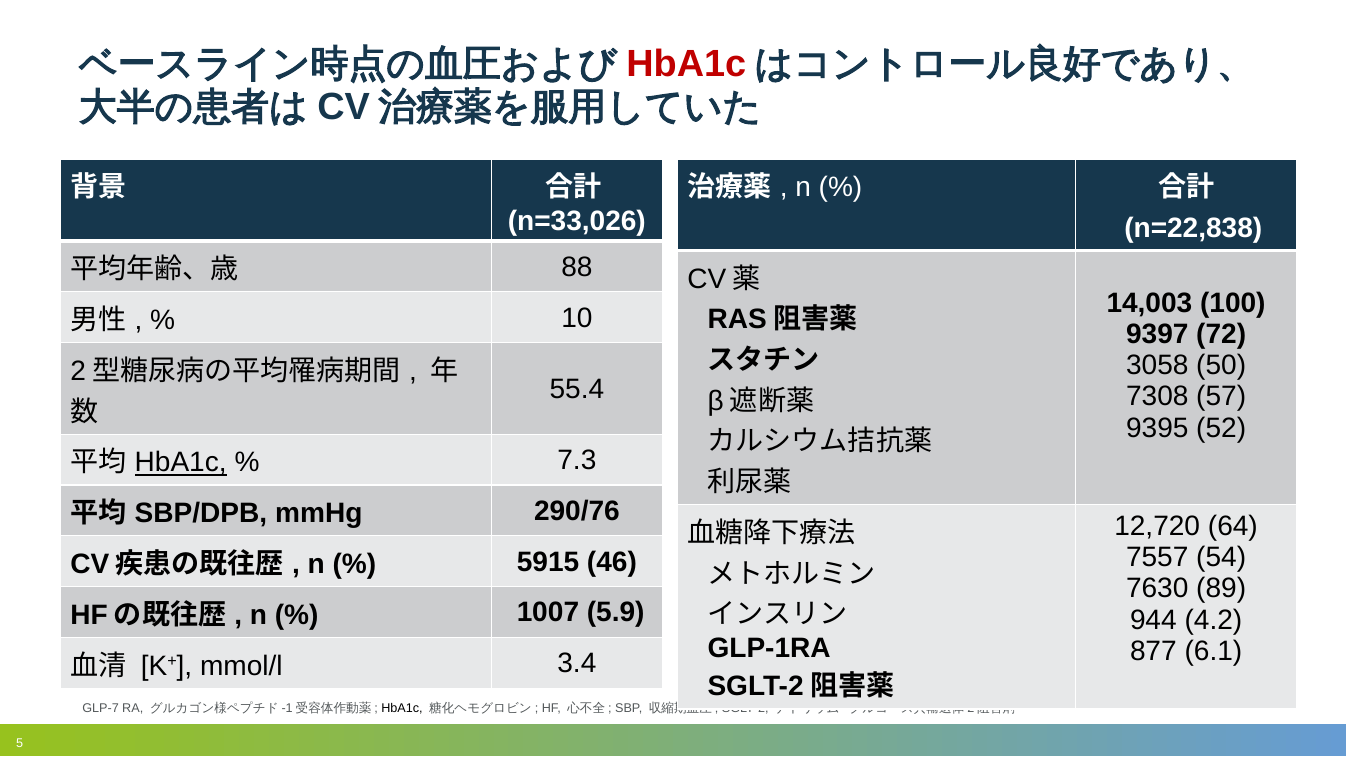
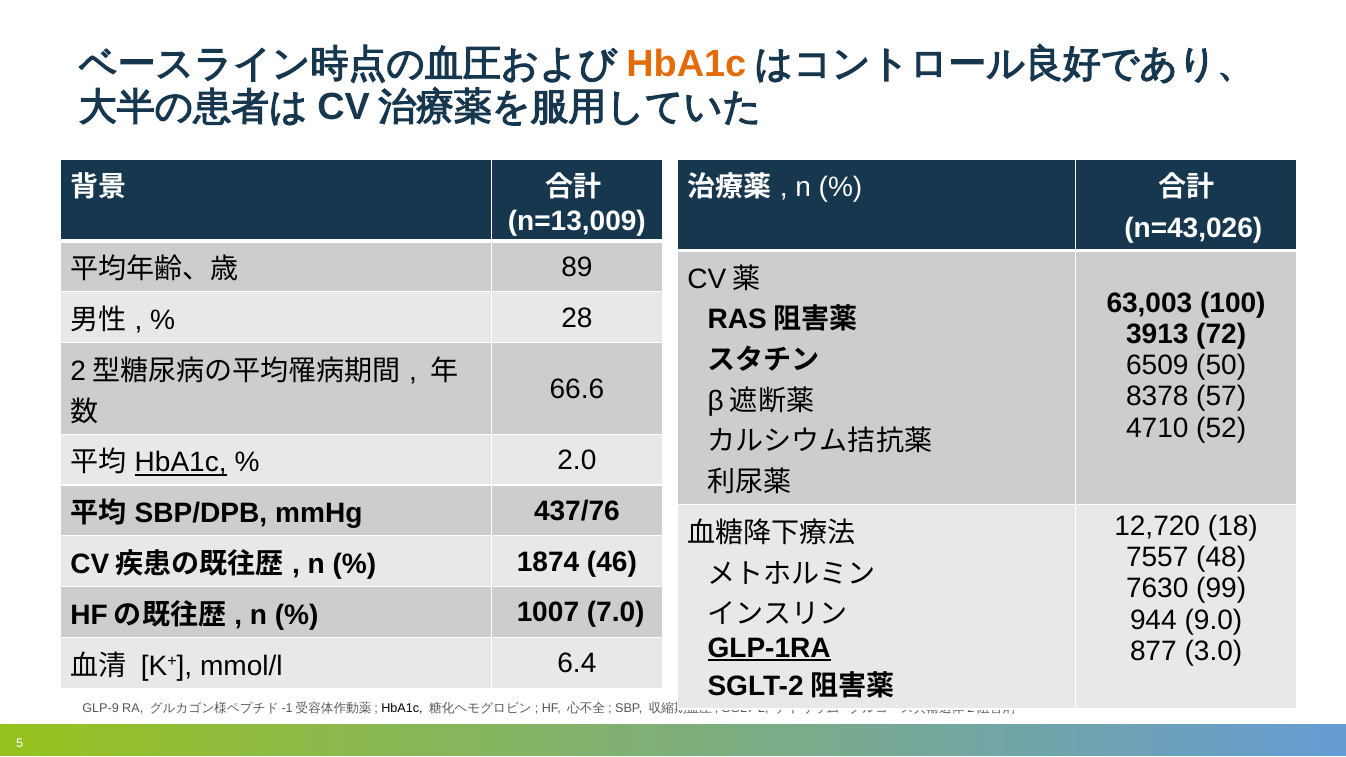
HbA1c at (686, 64) colour: red -> orange
n=33,026: n=33,026 -> n=13,009
n=22,838: n=22,838 -> n=43,026
88: 88 -> 89
14,003: 14,003 -> 63,003
10: 10 -> 28
9397: 9397 -> 3913
3058: 3058 -> 6509
55.4: 55.4 -> 66.6
7308: 7308 -> 8378
9395: 9395 -> 4710
7.3: 7.3 -> 2.0
290/76: 290/76 -> 437/76
64: 64 -> 18
54: 54 -> 48
5915: 5915 -> 1874
89: 89 -> 99
5.9: 5.9 -> 7.0
4.2: 4.2 -> 9.0
GLP-1RA underline: none -> present
6.1: 6.1 -> 3.0
3.4: 3.4 -> 6.4
GLP-7: GLP-7 -> GLP-9
